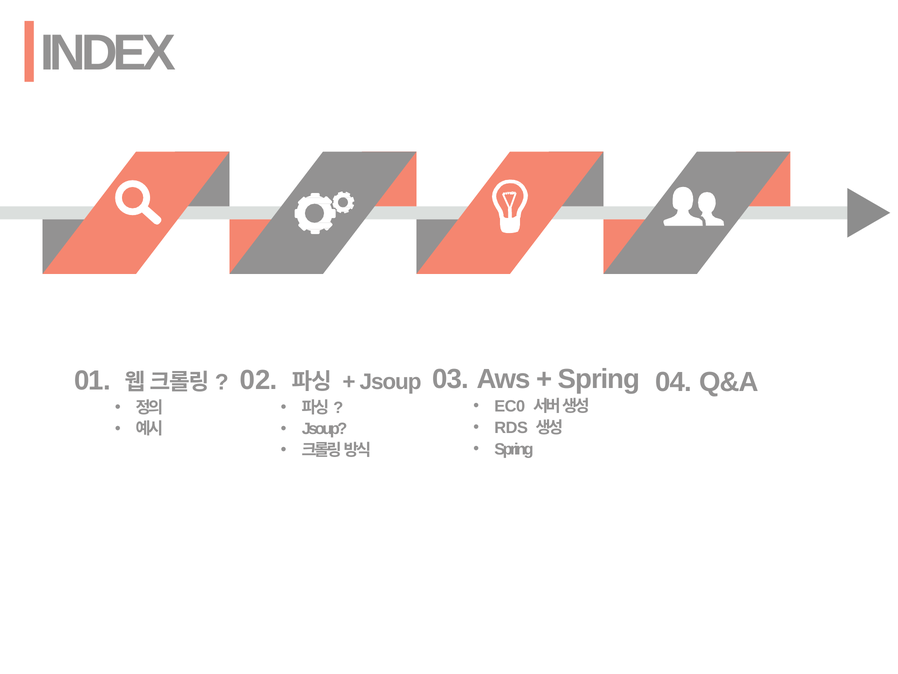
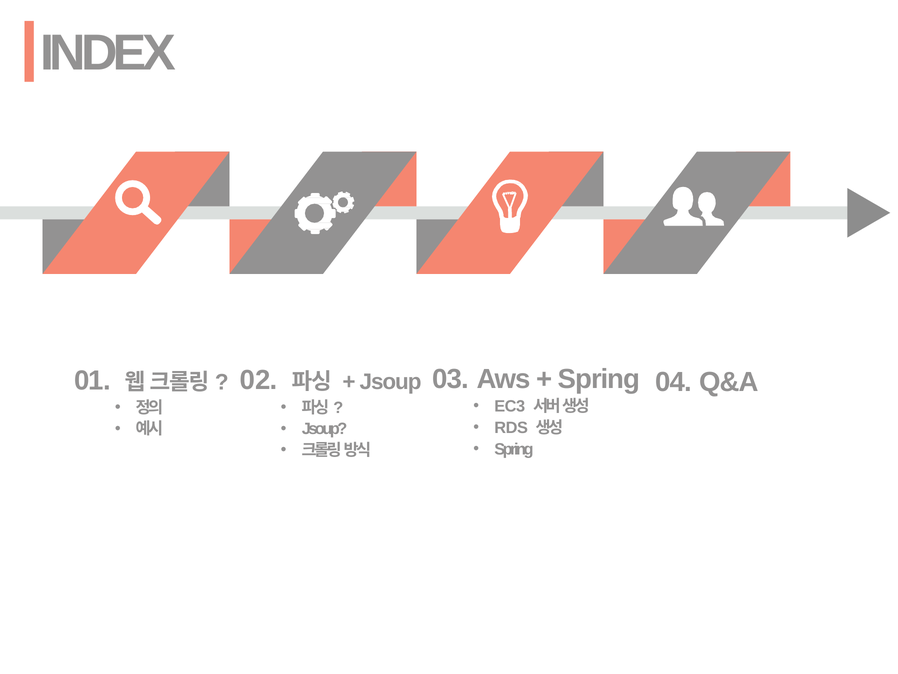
0: 0 -> 3
